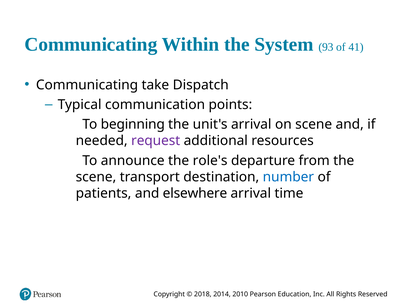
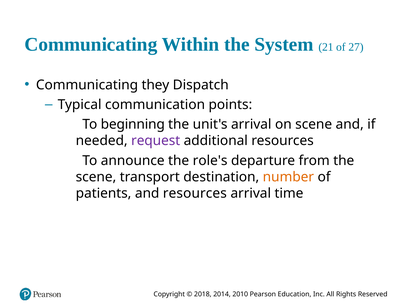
93: 93 -> 21
41: 41 -> 27
take: take -> they
number colour: blue -> orange
and elsewhere: elsewhere -> resources
